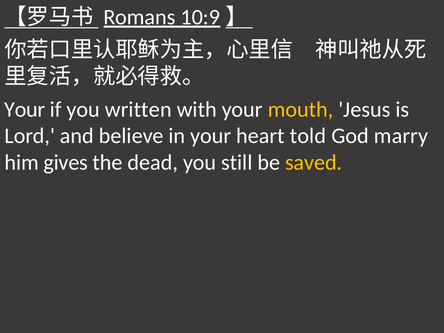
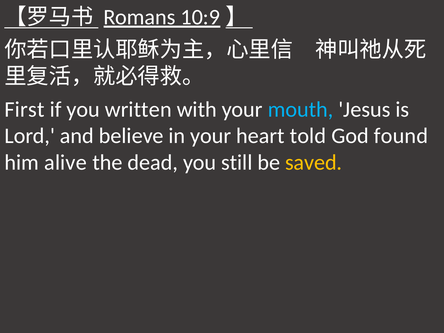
Your at (25, 109): Your -> First
mouth colour: yellow -> light blue
marry: marry -> found
gives: gives -> alive
